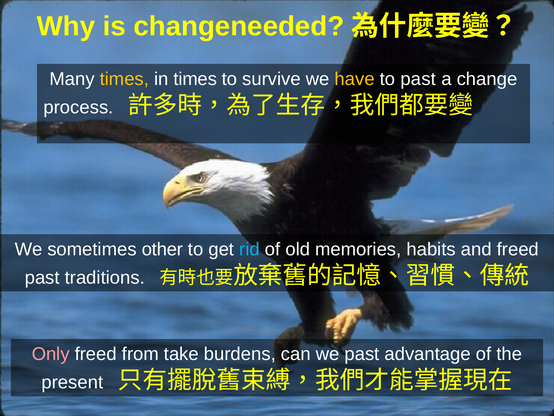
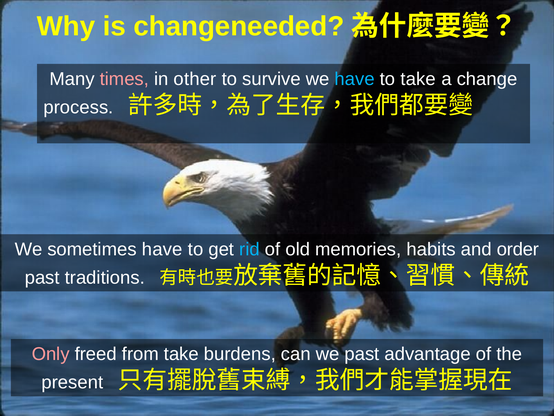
times at (124, 79) colour: yellow -> pink
in times: times -> other
have at (355, 79) colour: yellow -> light blue
to past: past -> take
sometimes other: other -> have
and freed: freed -> order
